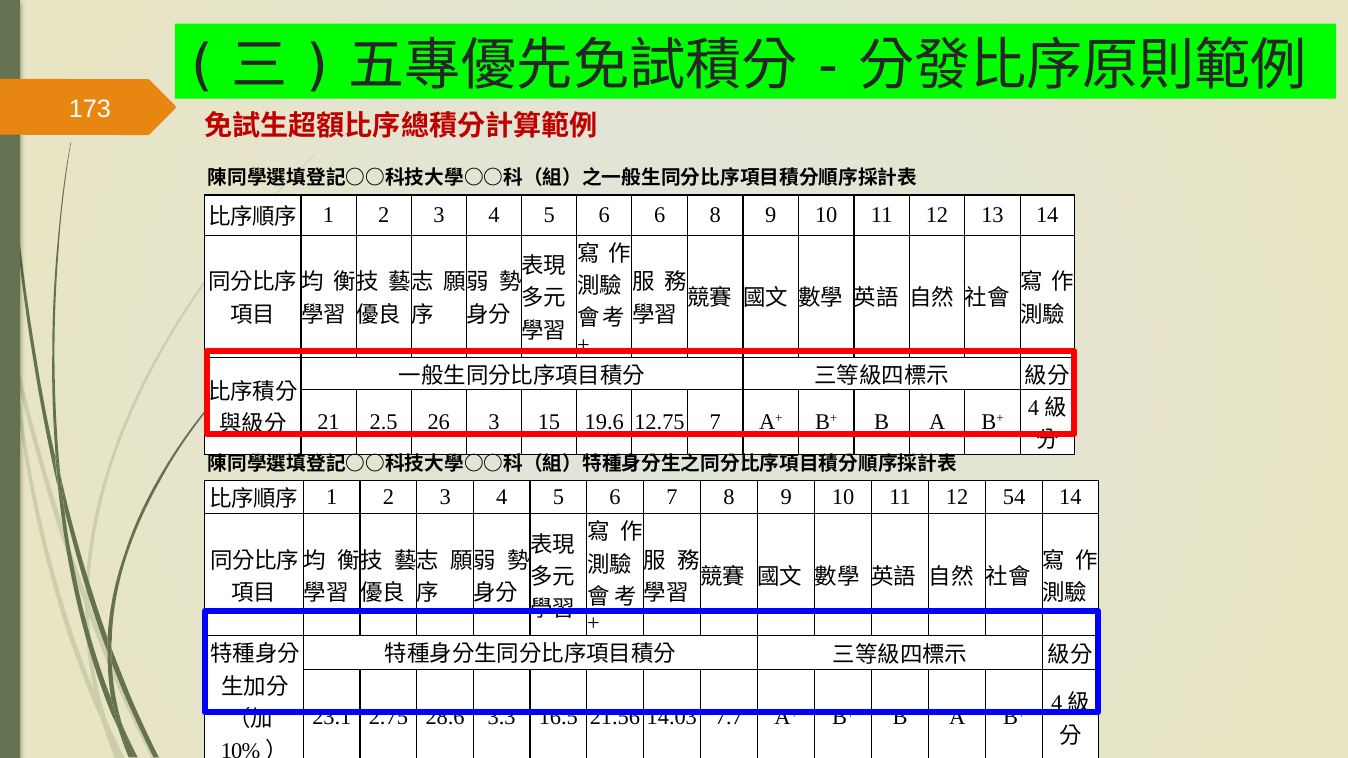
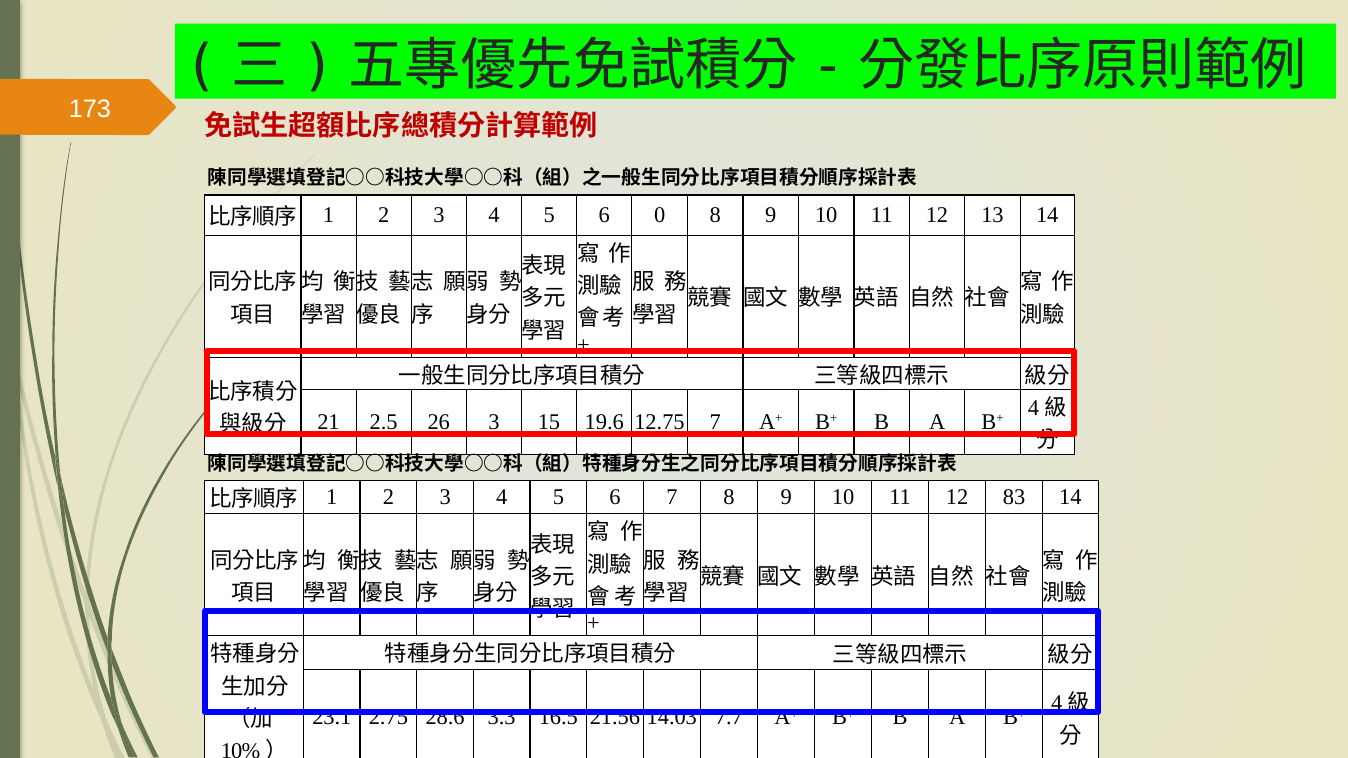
6 6: 6 -> 0
54: 54 -> 83
